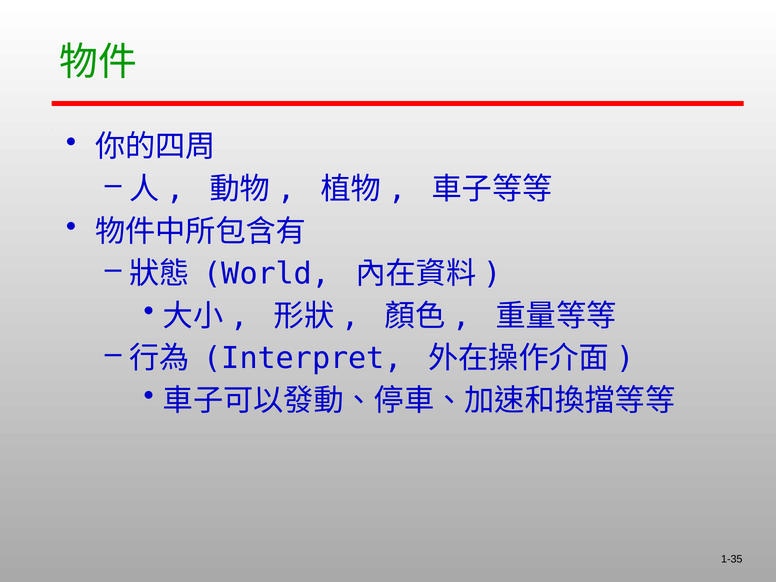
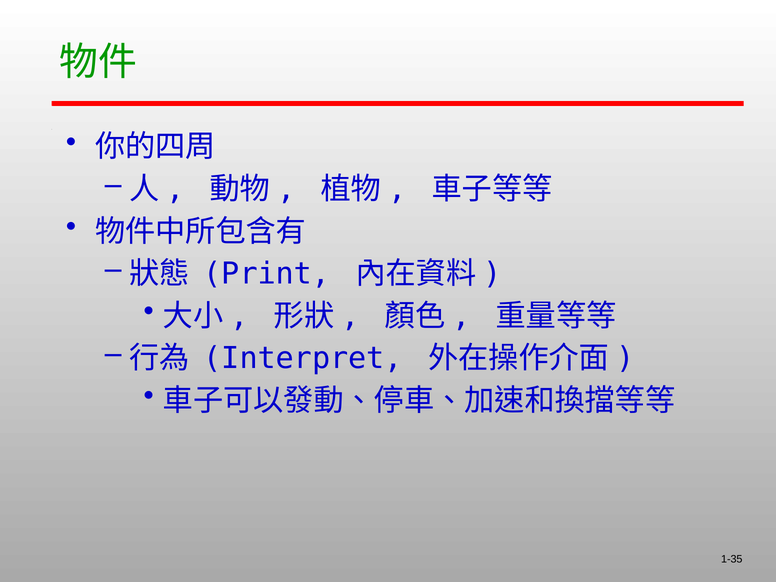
World: World -> Print
